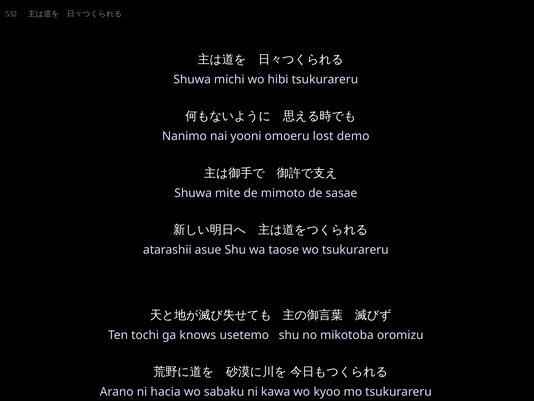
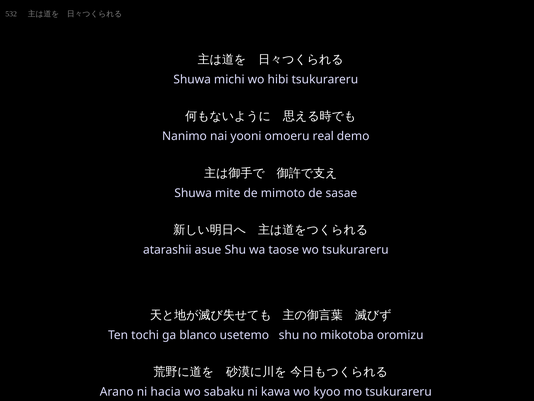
lost: lost -> real
knows: knows -> blanco
